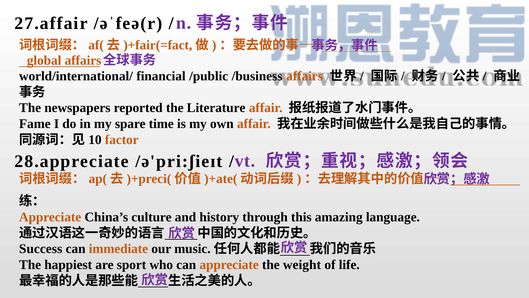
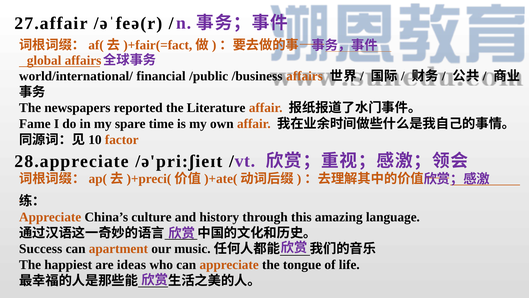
immediate: immediate -> apartment
sport: sport -> ideas
weight: weight -> tongue
